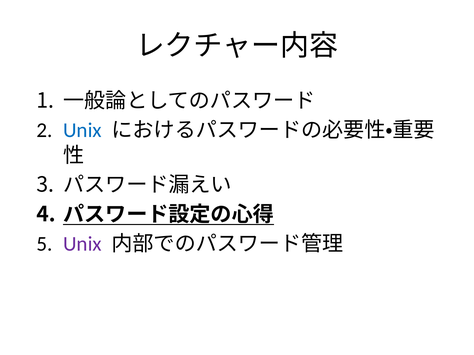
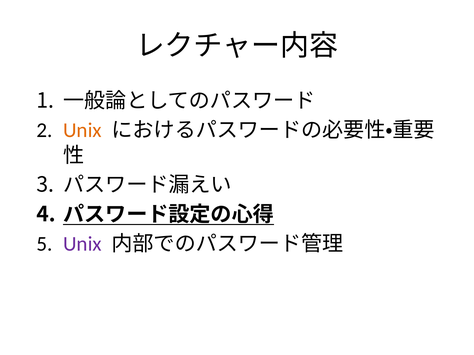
Unix at (82, 130) colour: blue -> orange
